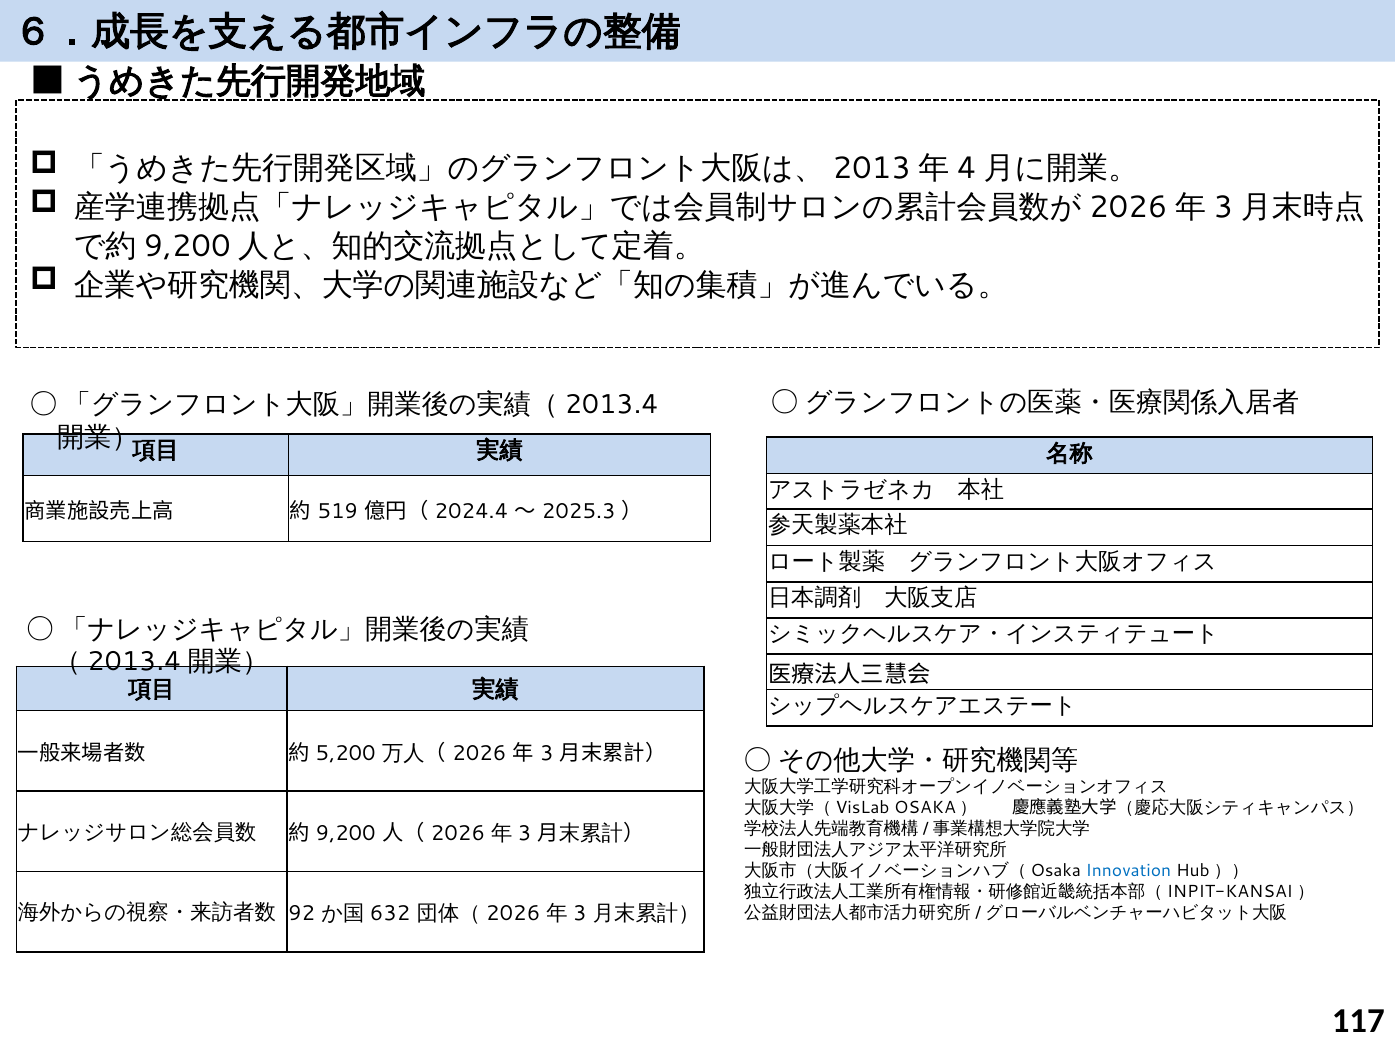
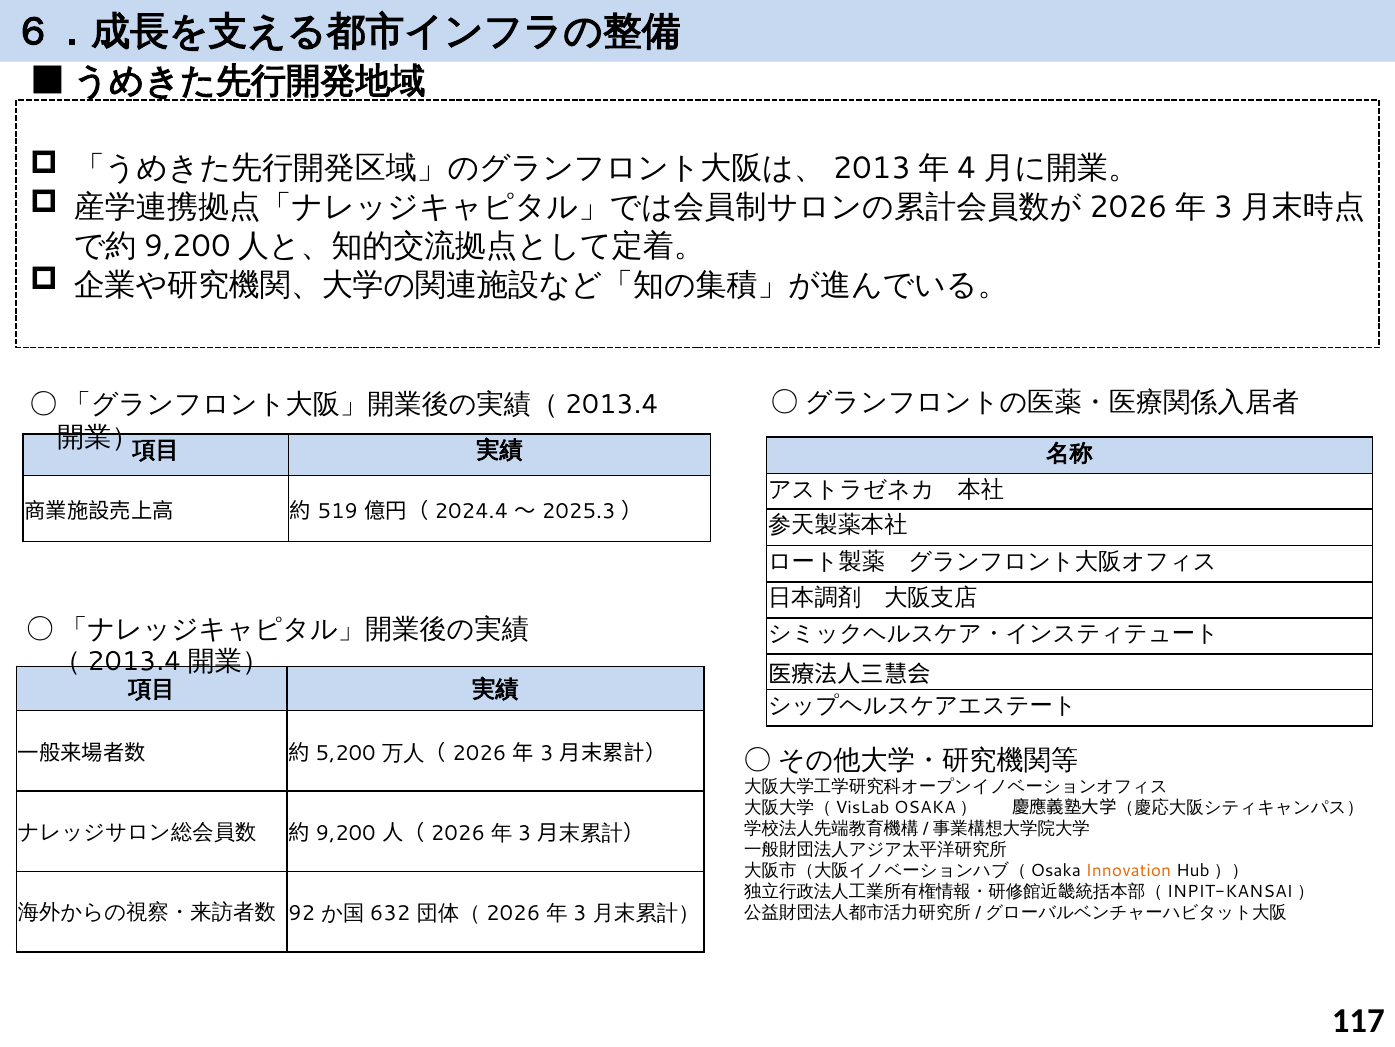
Innovation colour: blue -> orange
